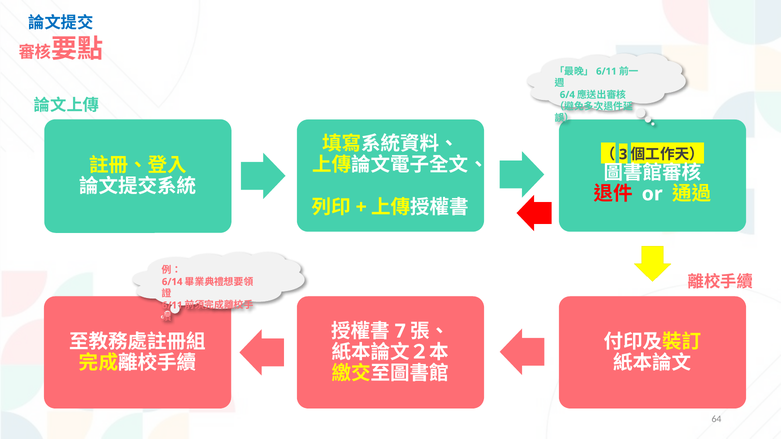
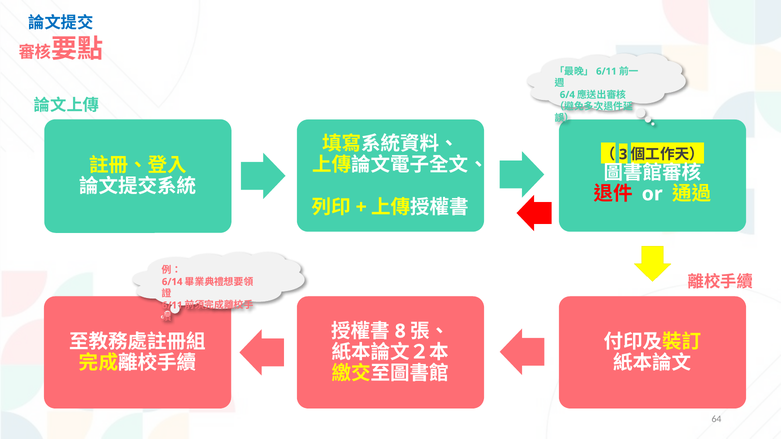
7: 7 -> 8
